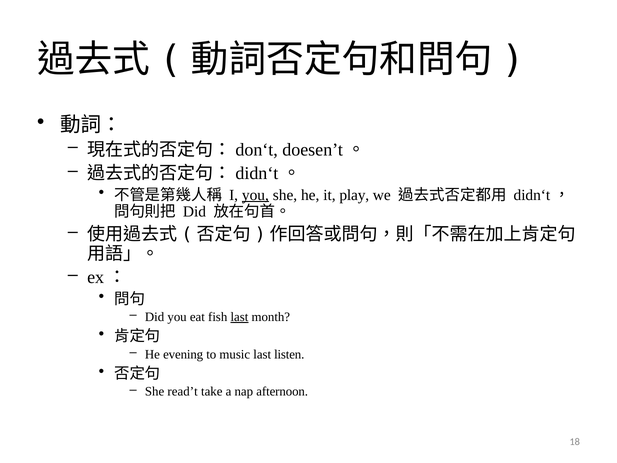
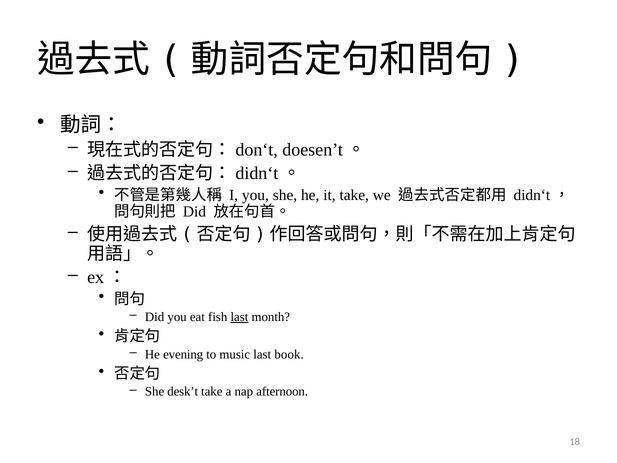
you at (255, 195) underline: present -> none
it play: play -> take
listen: listen -> book
read’t: read’t -> desk’t
